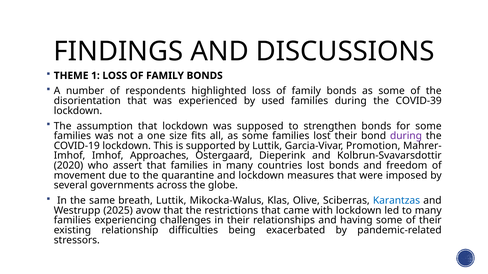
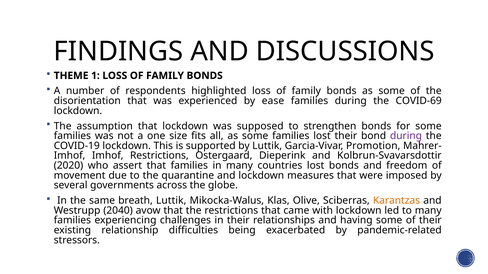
used: used -> ease
COVID-39: COVID-39 -> COVID-69
Imhof Approaches: Approaches -> Restrictions
Karantzas colour: blue -> orange
2025: 2025 -> 2040
